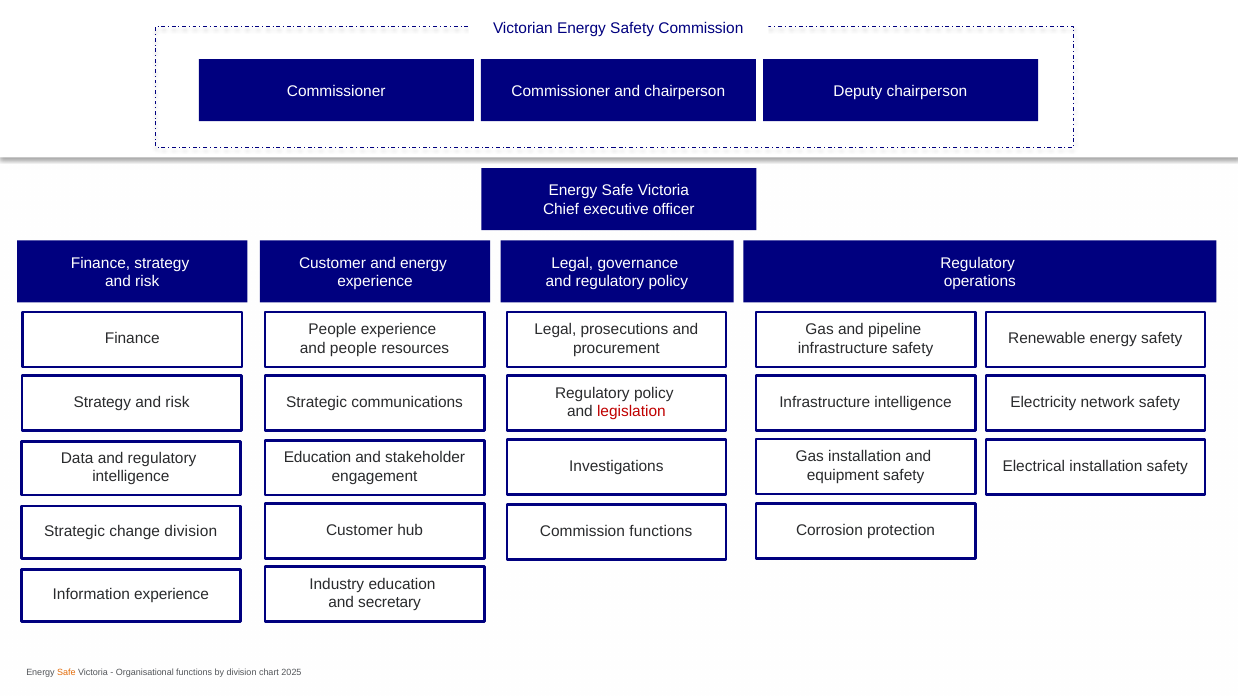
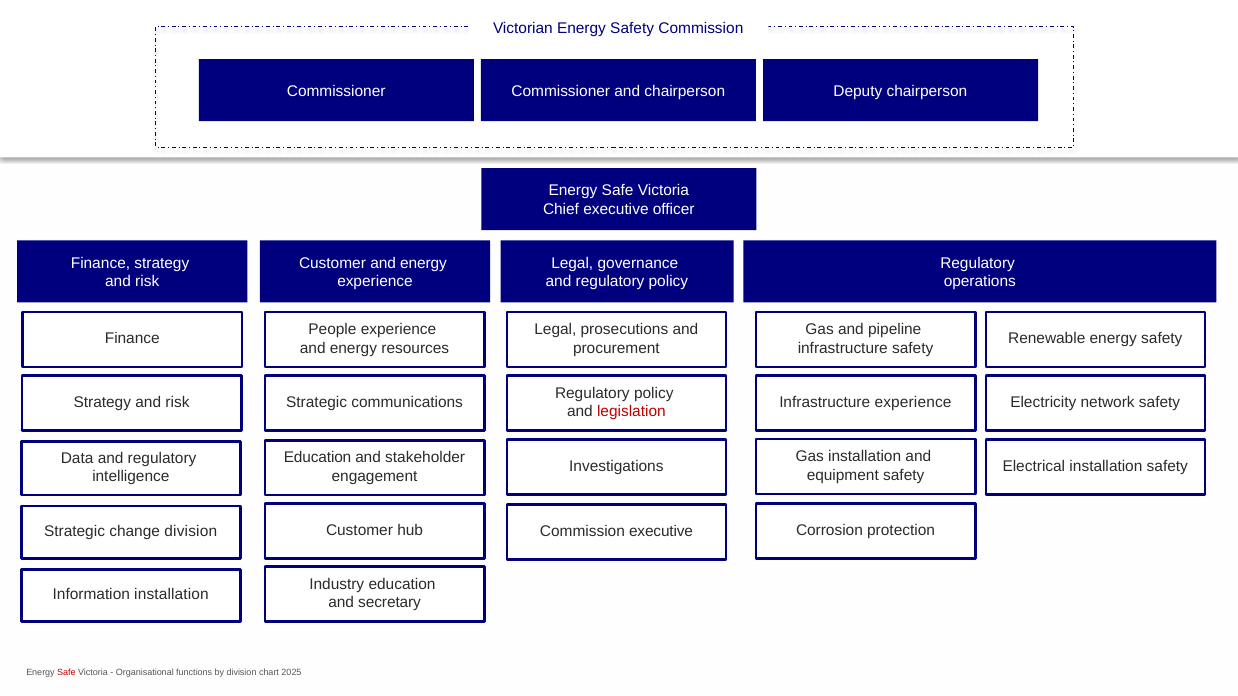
people at (353, 348): people -> energy
Infrastructure intelligence: intelligence -> experience
Commission functions: functions -> executive
Information experience: experience -> installation
Safe at (66, 673) colour: orange -> red
